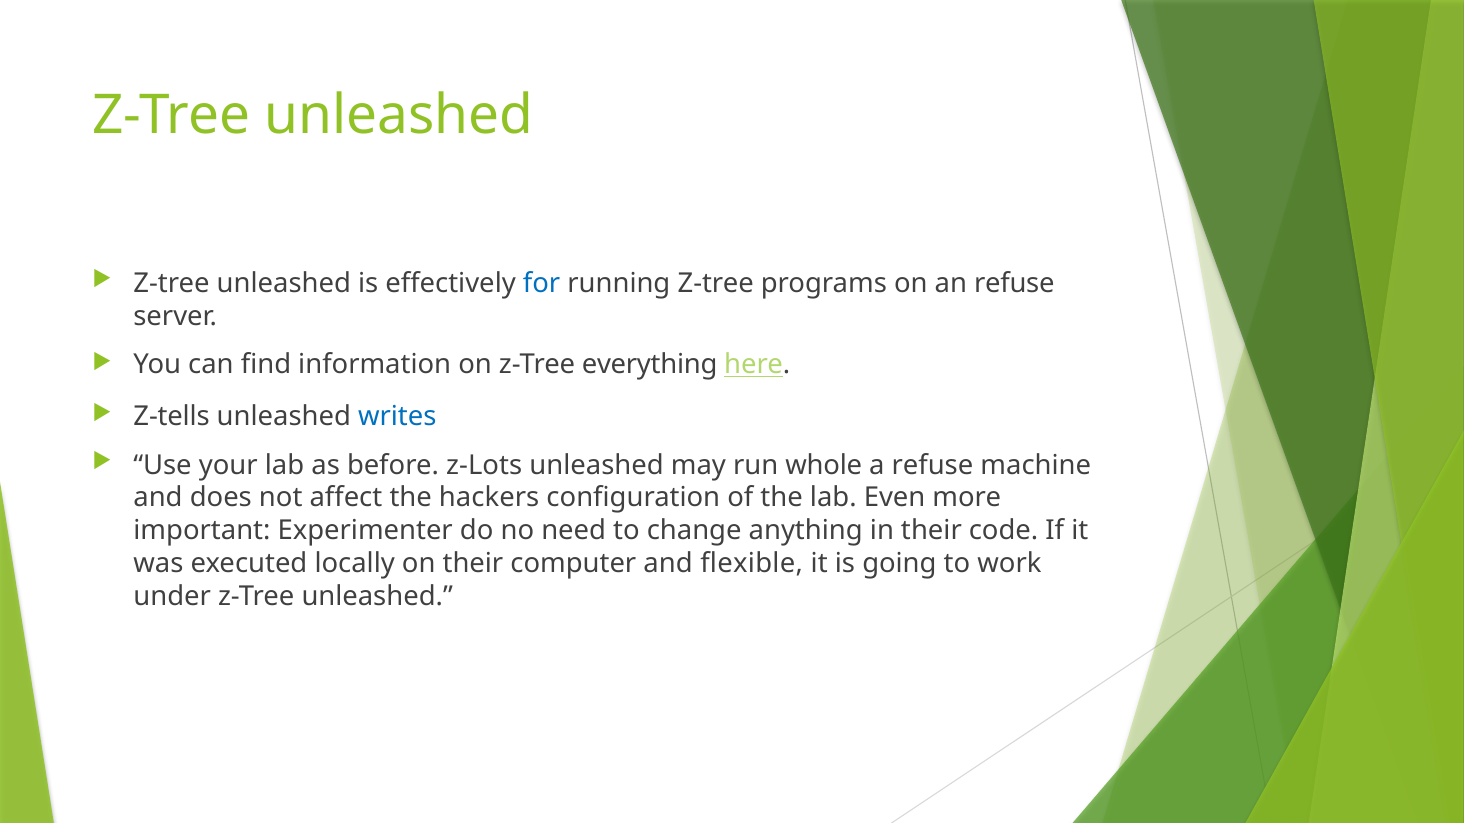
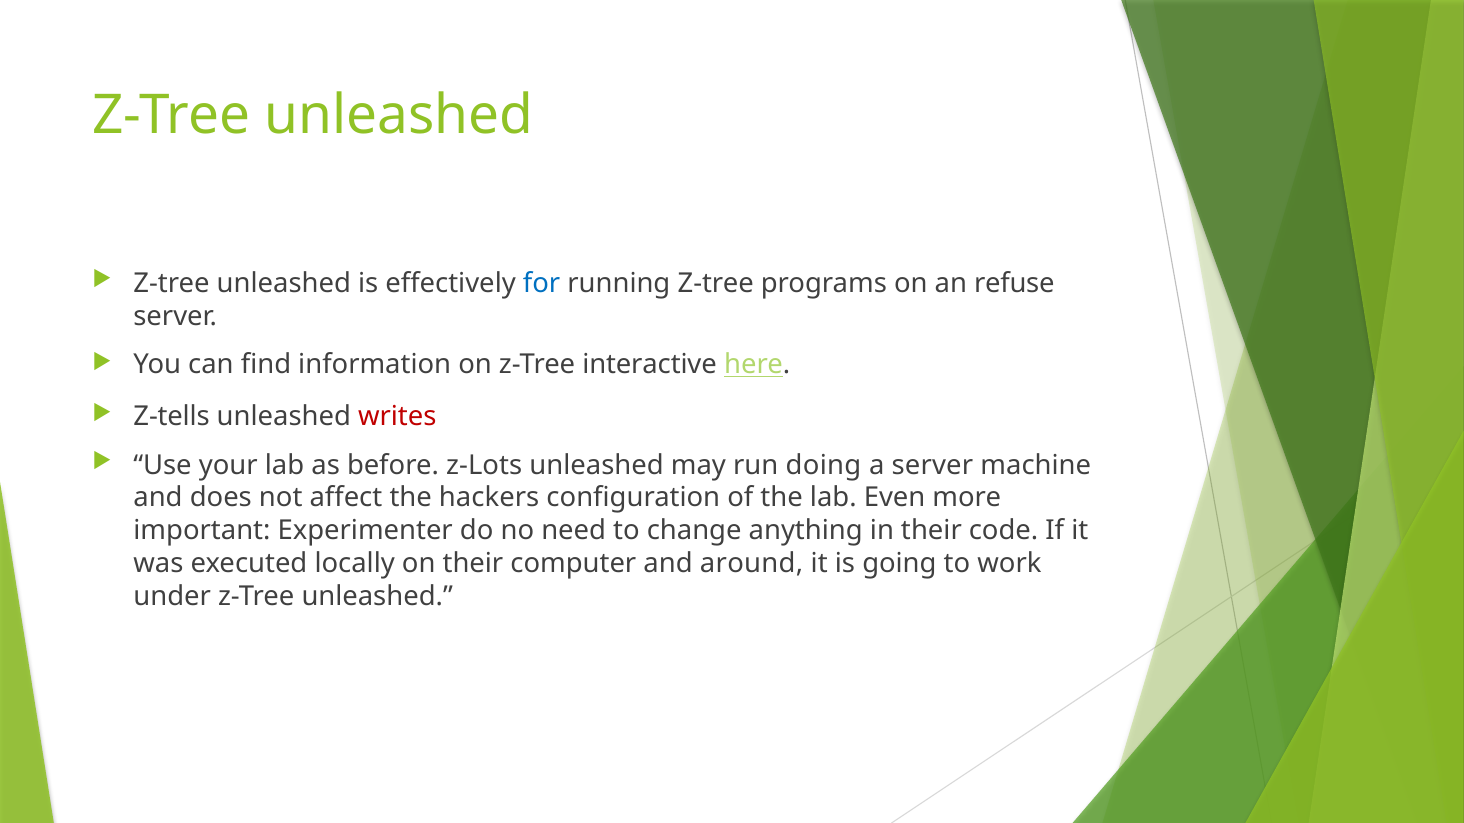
everything: everything -> interactive
writes colour: blue -> red
whole: whole -> doing
a refuse: refuse -> server
flexible: flexible -> around
